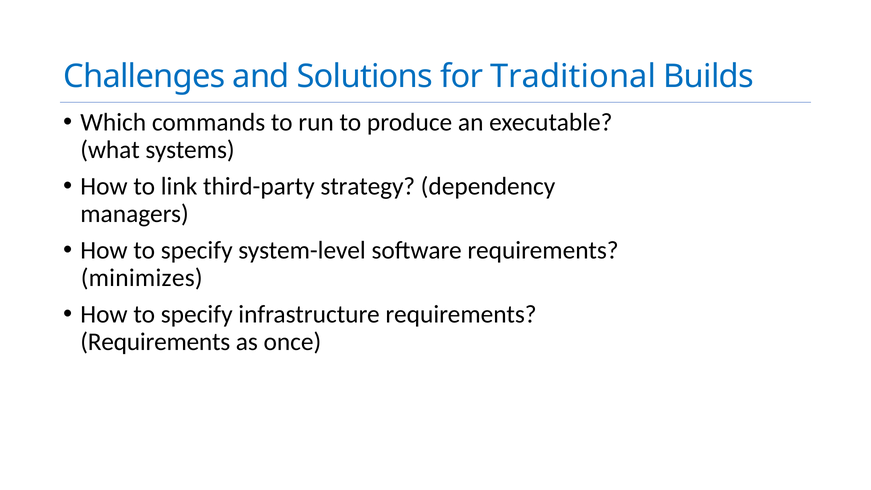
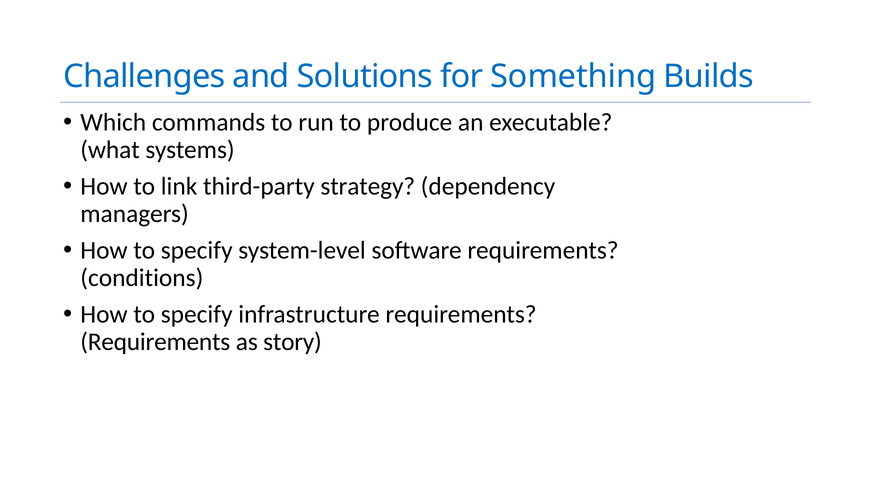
Traditional: Traditional -> Something
minimizes: minimizes -> conditions
once: once -> story
